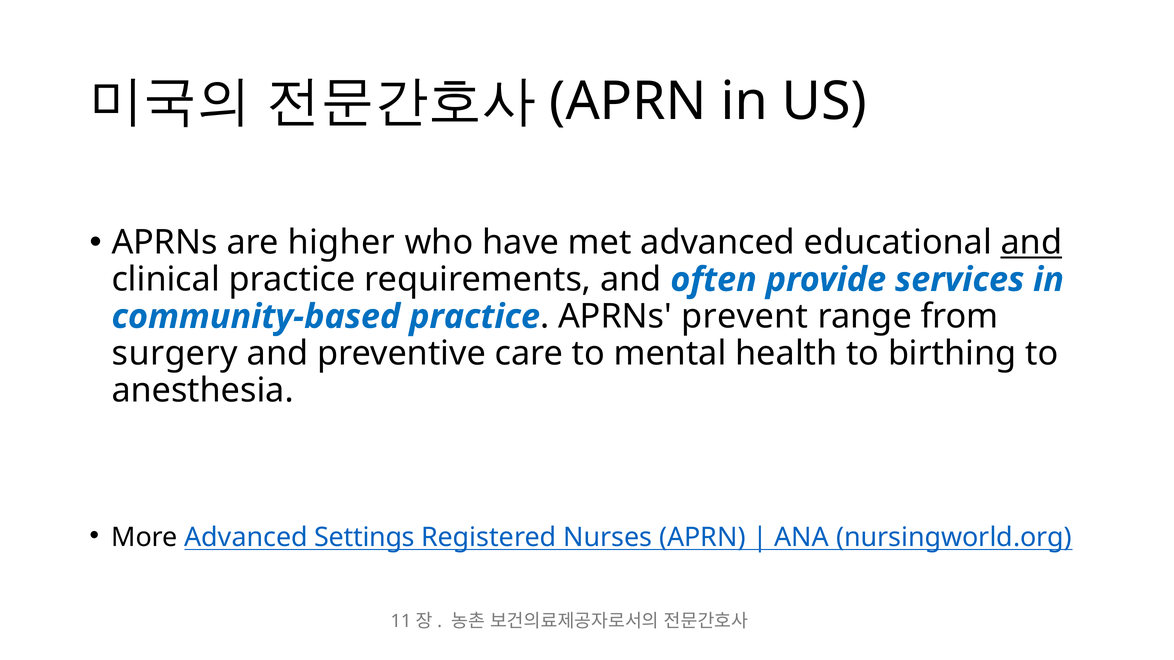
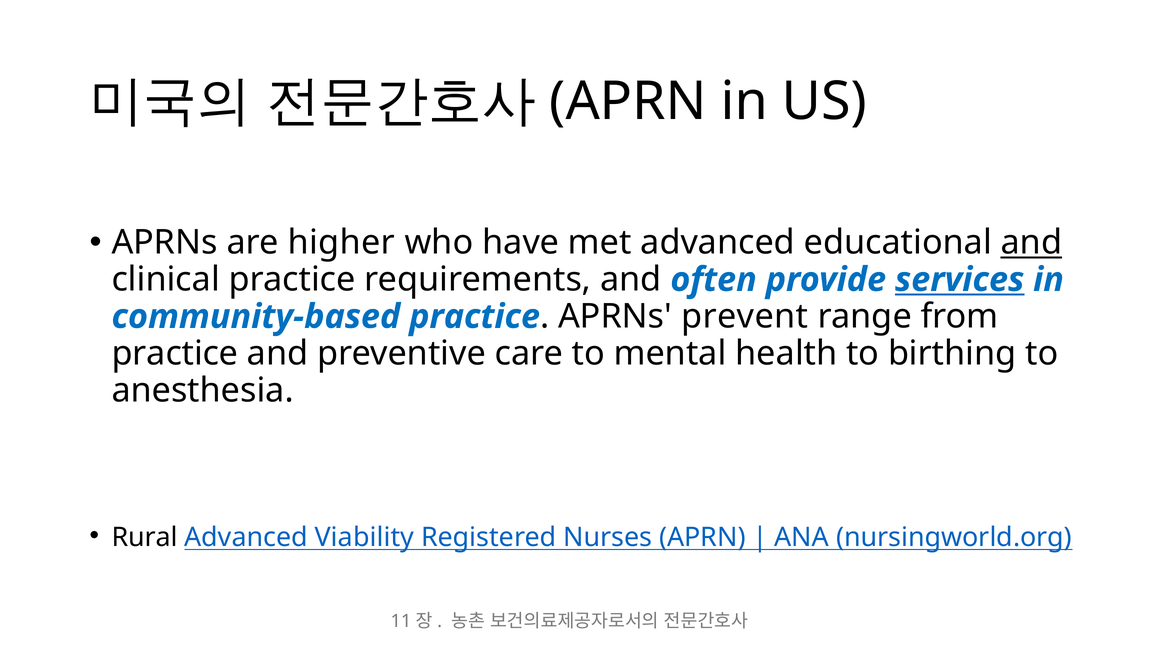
services underline: none -> present
surgery at (175, 354): surgery -> practice
More: More -> Rural
Settings: Settings -> Viability
